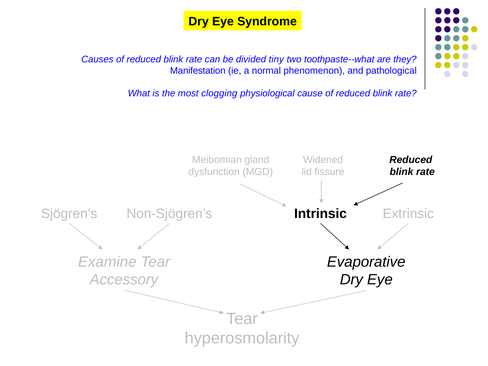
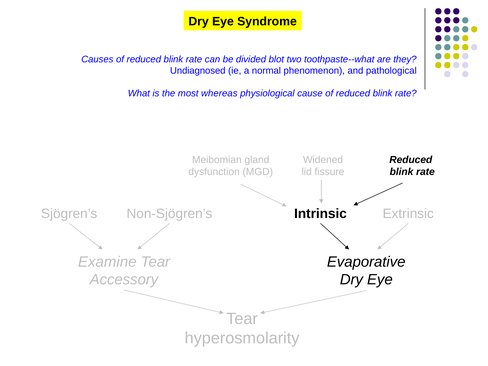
tiny: tiny -> blot
Manifestation: Manifestation -> Undiagnosed
clogging: clogging -> whereas
